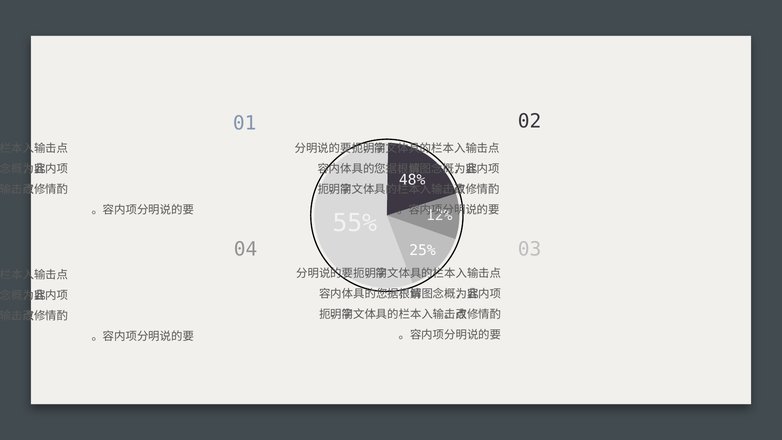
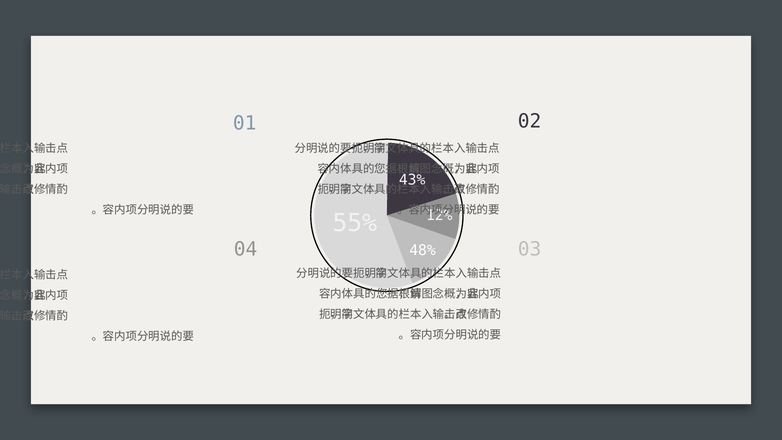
48%: 48% -> 43%
25%: 25% -> 48%
